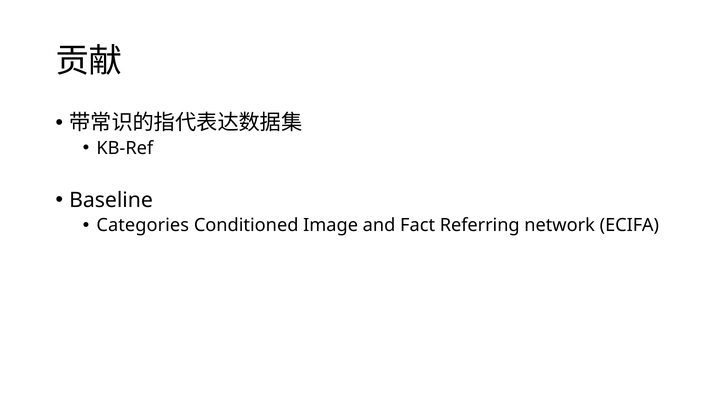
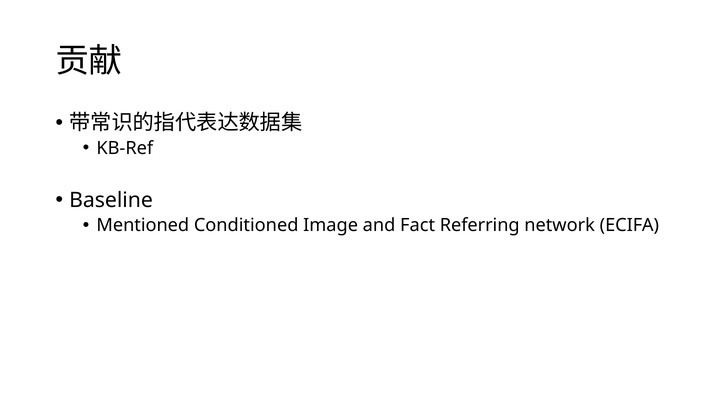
Categories: Categories -> Mentioned
